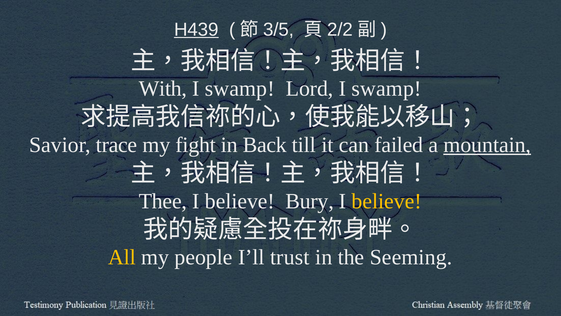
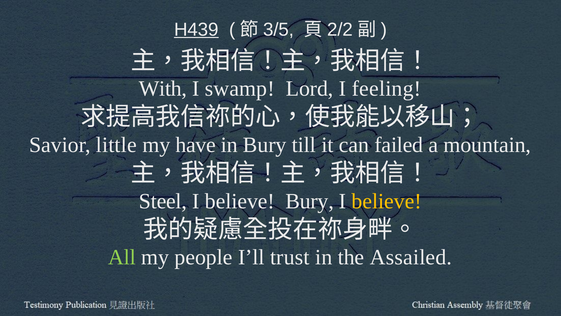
Lord I swamp: swamp -> feeling
trace: trace -> little
fight: fight -> have
in Back: Back -> Bury
mountain underline: present -> none
Thee: Thee -> Steel
All colour: yellow -> light green
Seeming: Seeming -> Assailed
